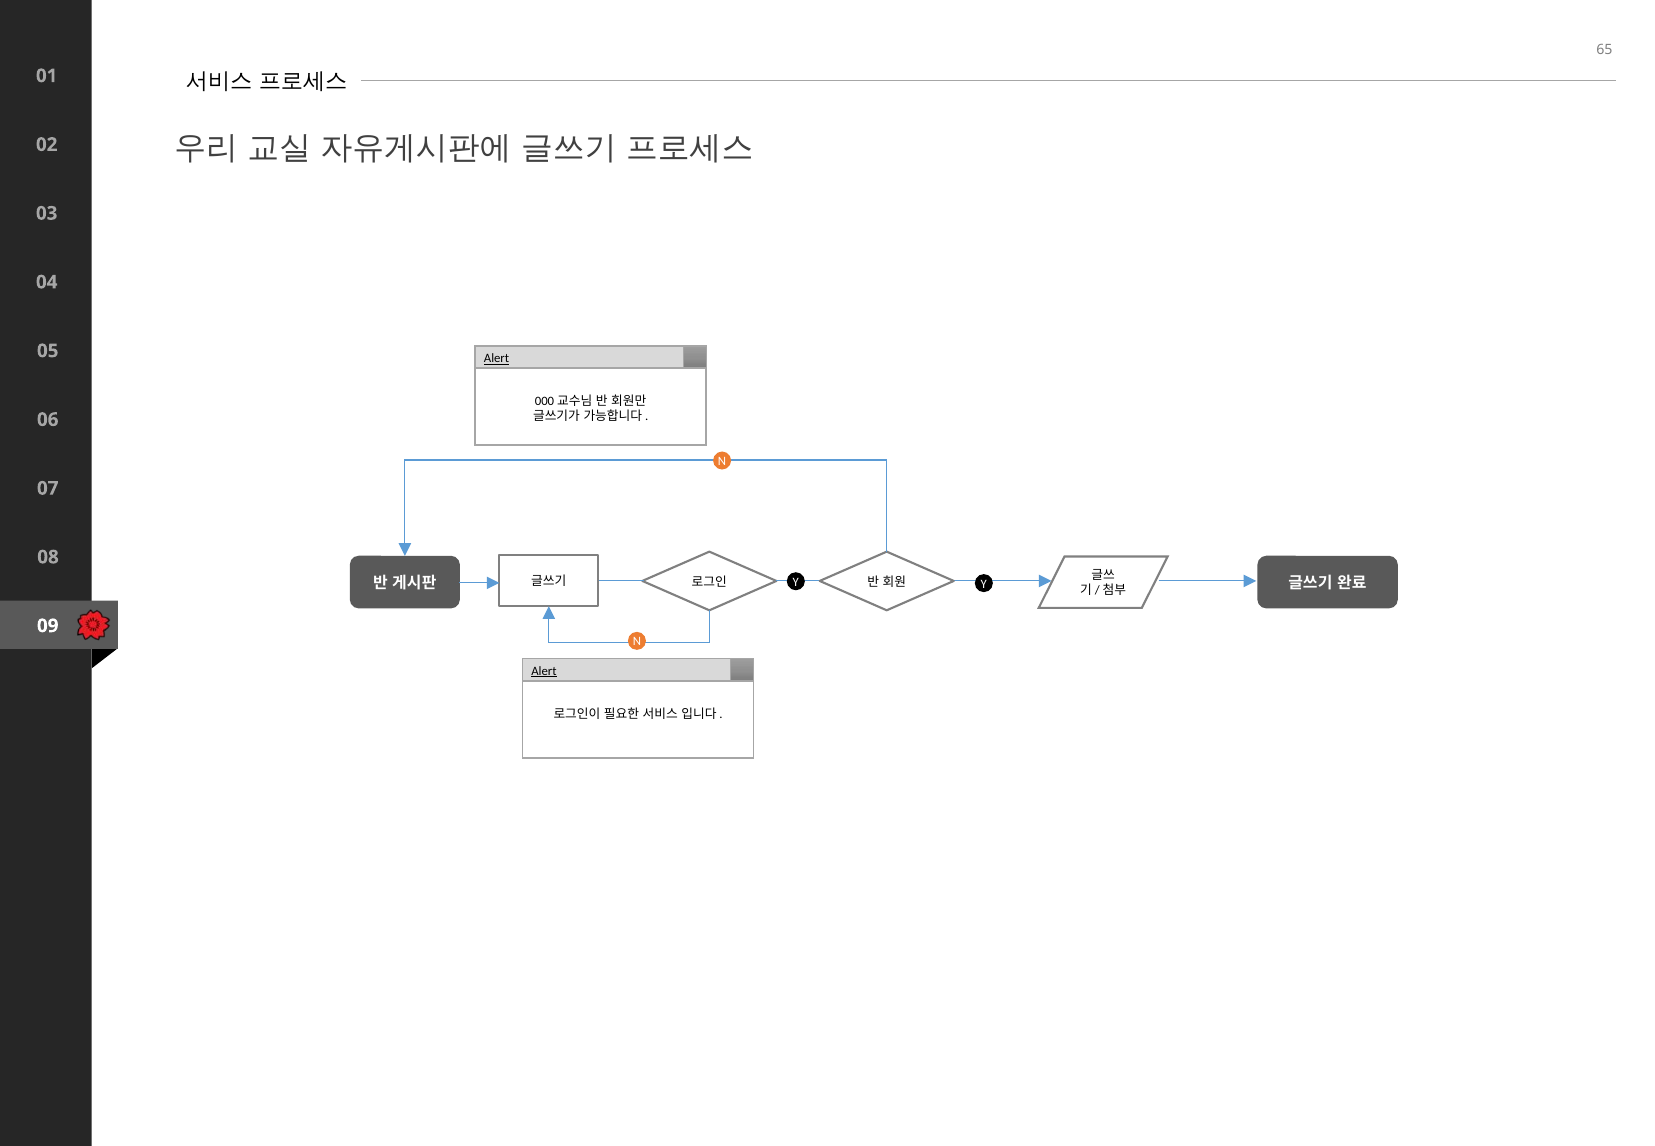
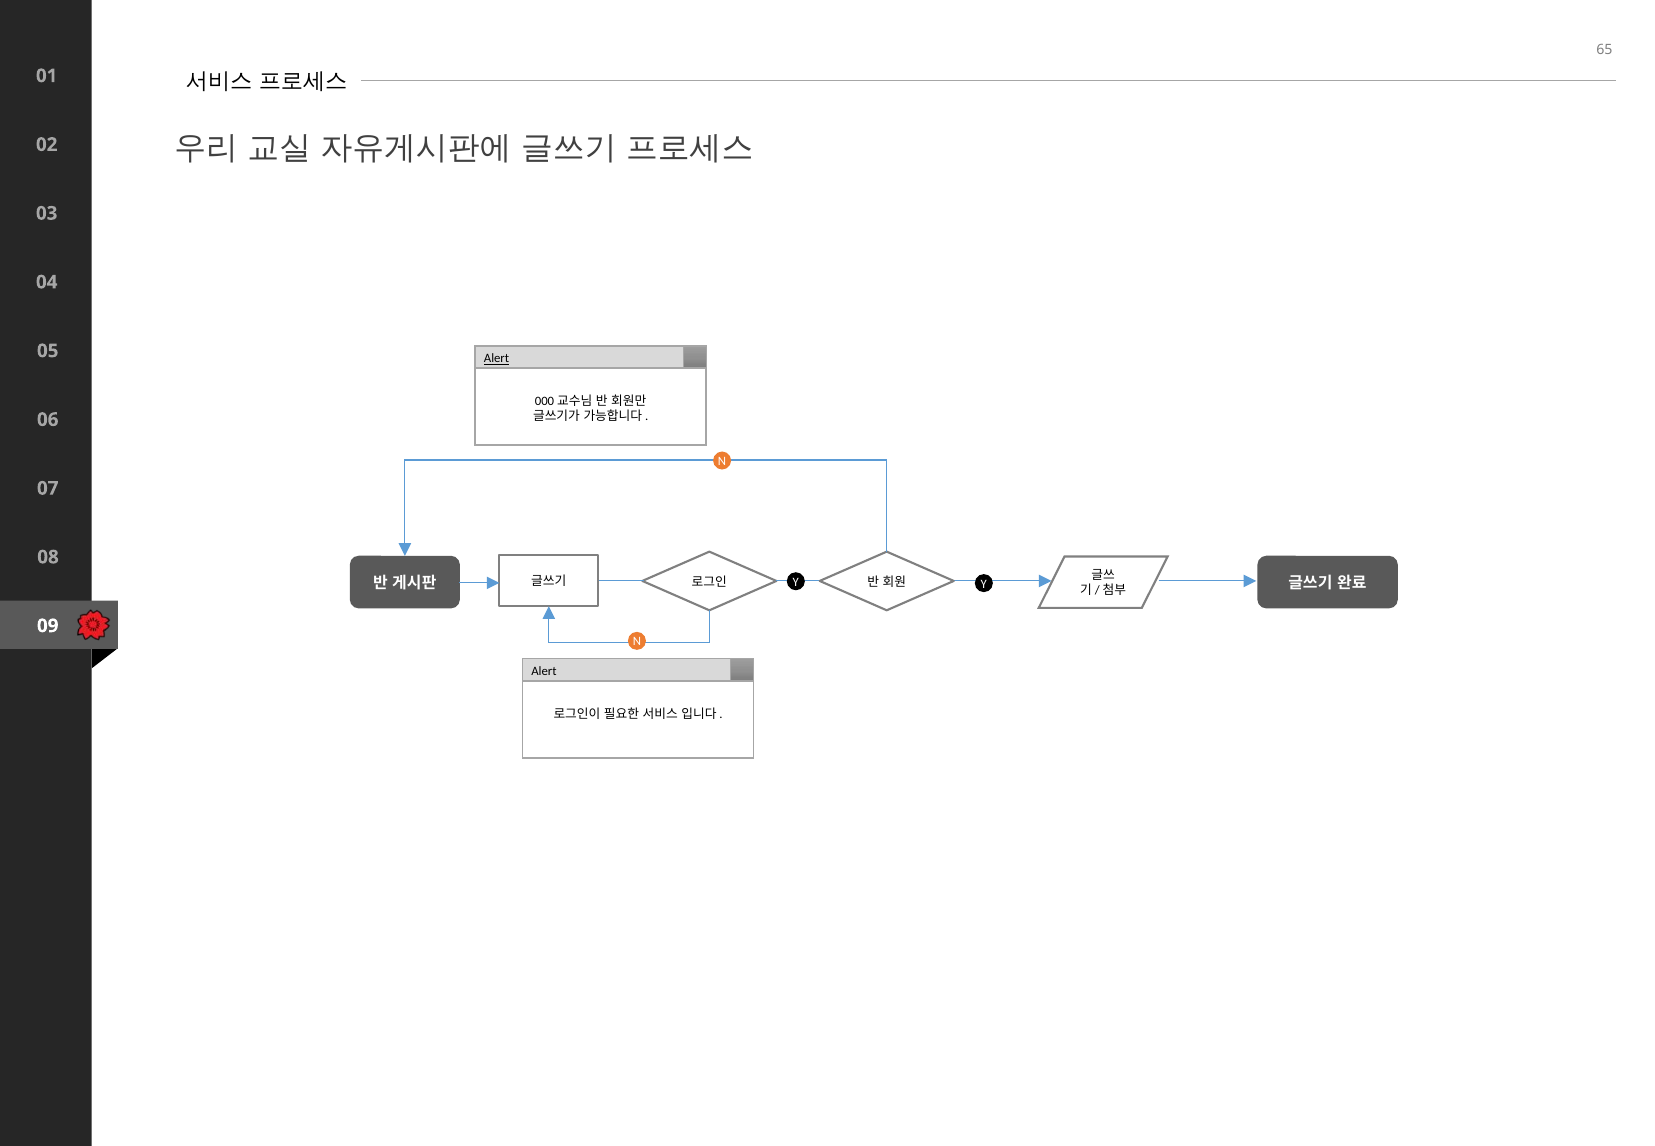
Alert at (544, 671) underline: present -> none
